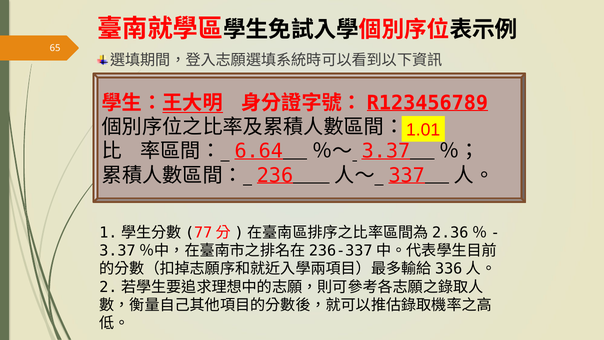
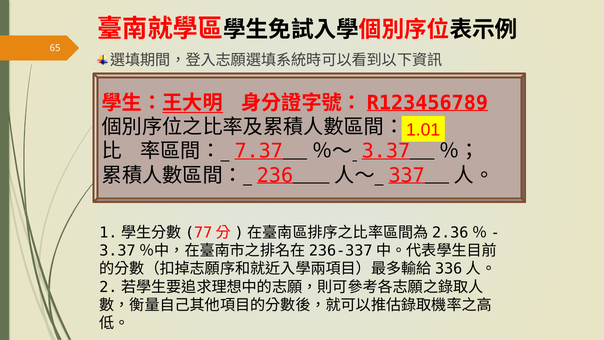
6.64: 6.64 -> 7.37
